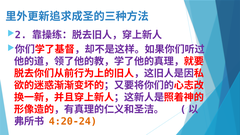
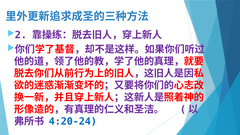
4:20-24 colour: orange -> blue
